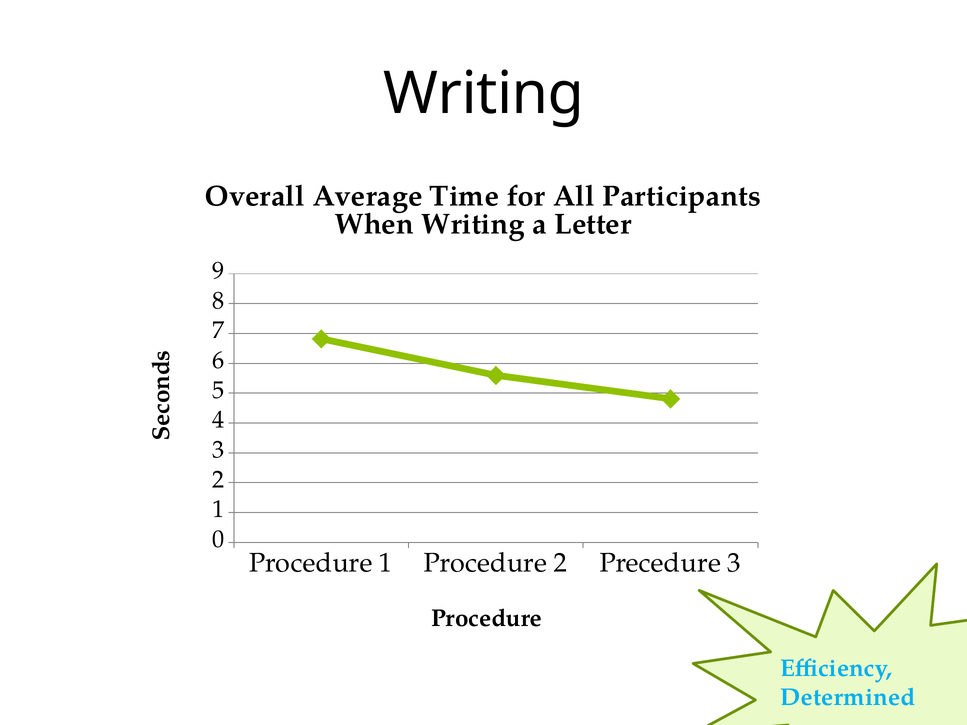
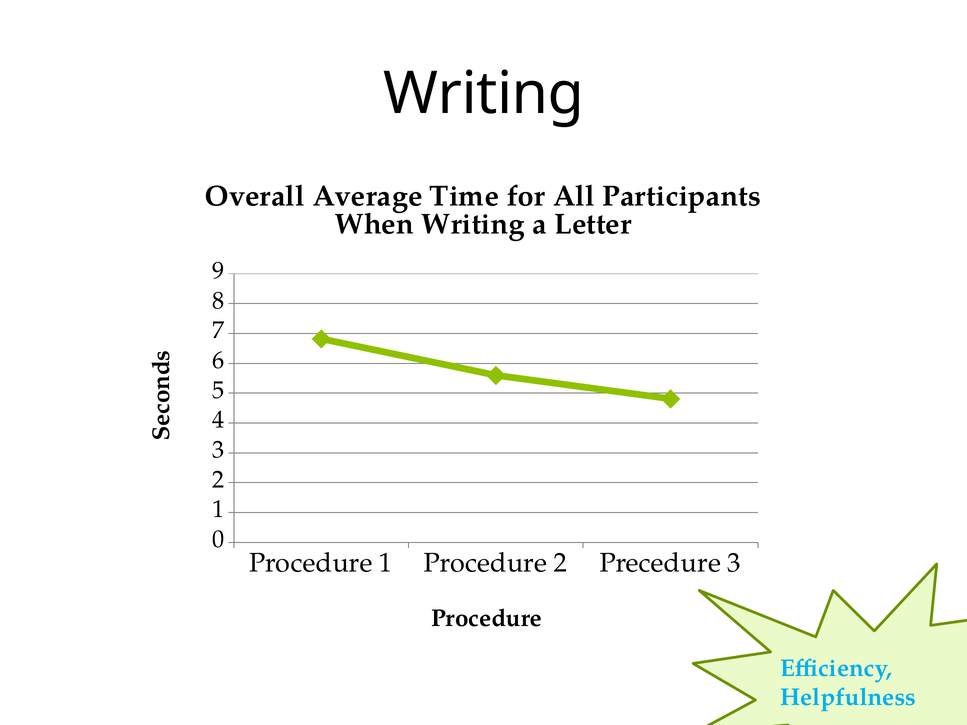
Determined: Determined -> Helpfulness
